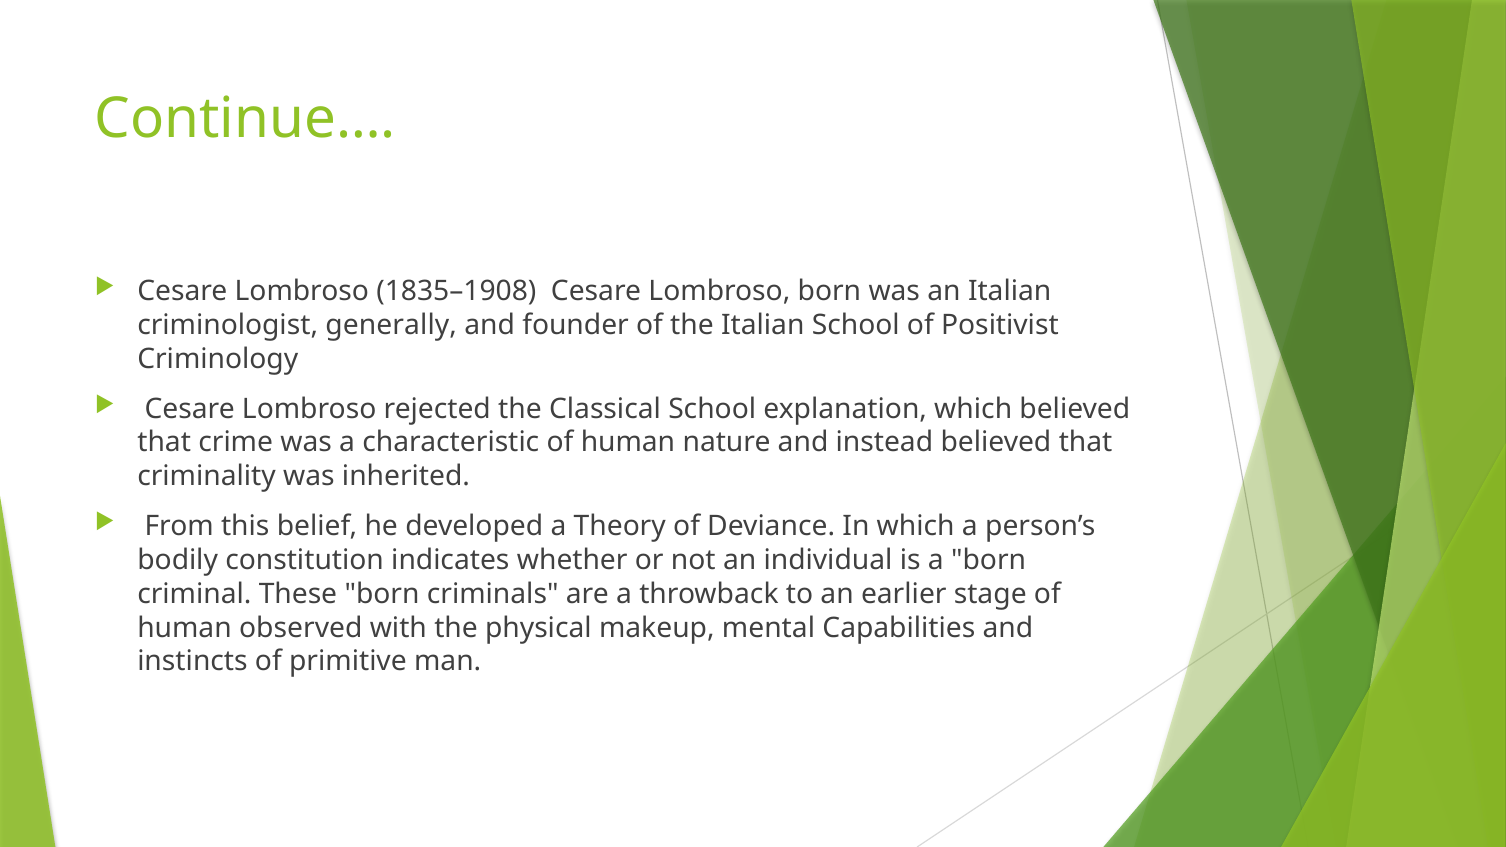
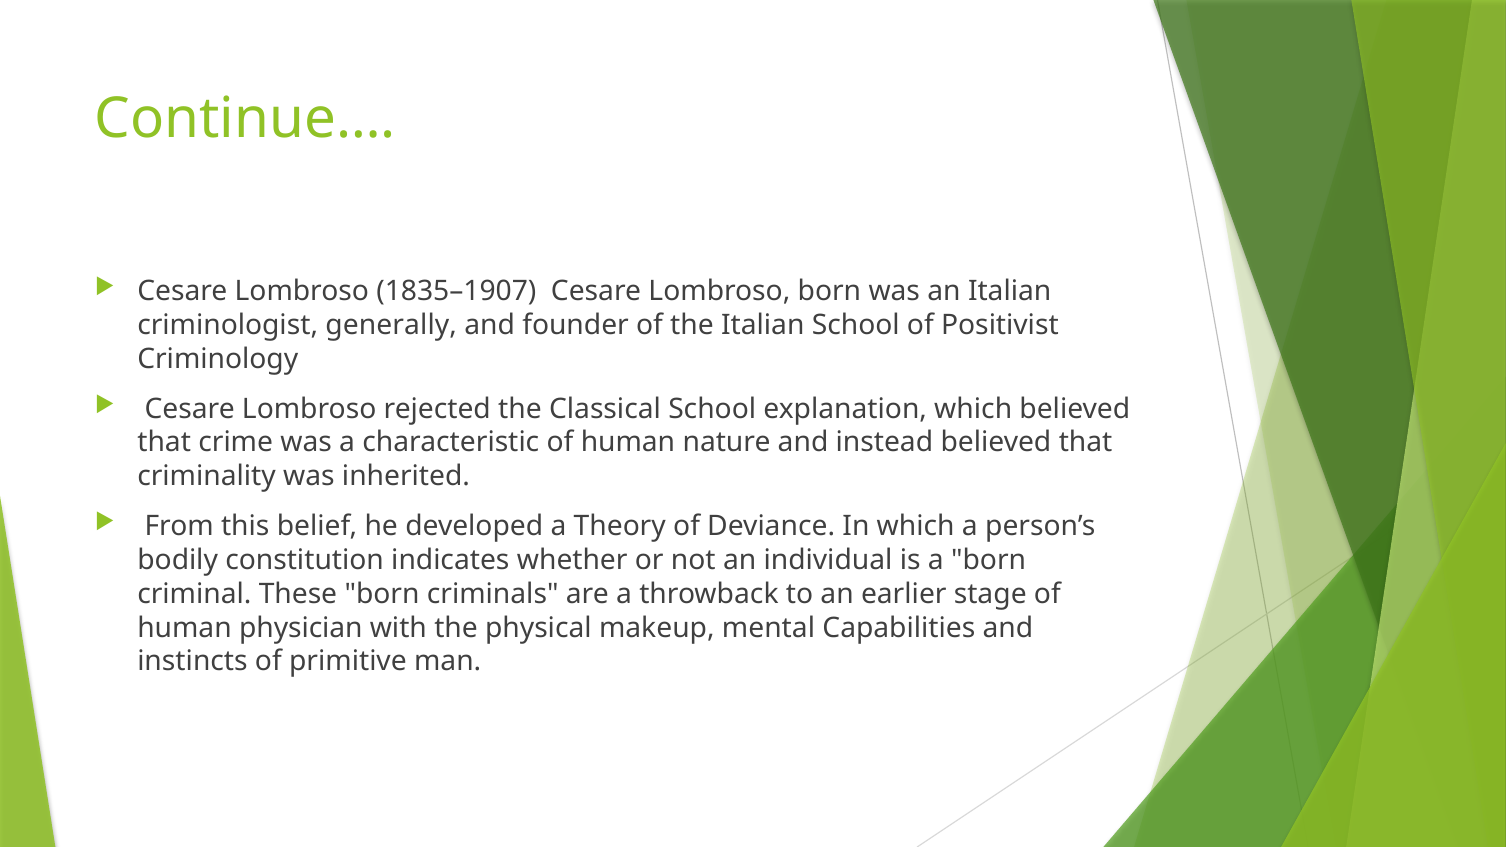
1835–1908: 1835–1908 -> 1835–1907
observed: observed -> physician
